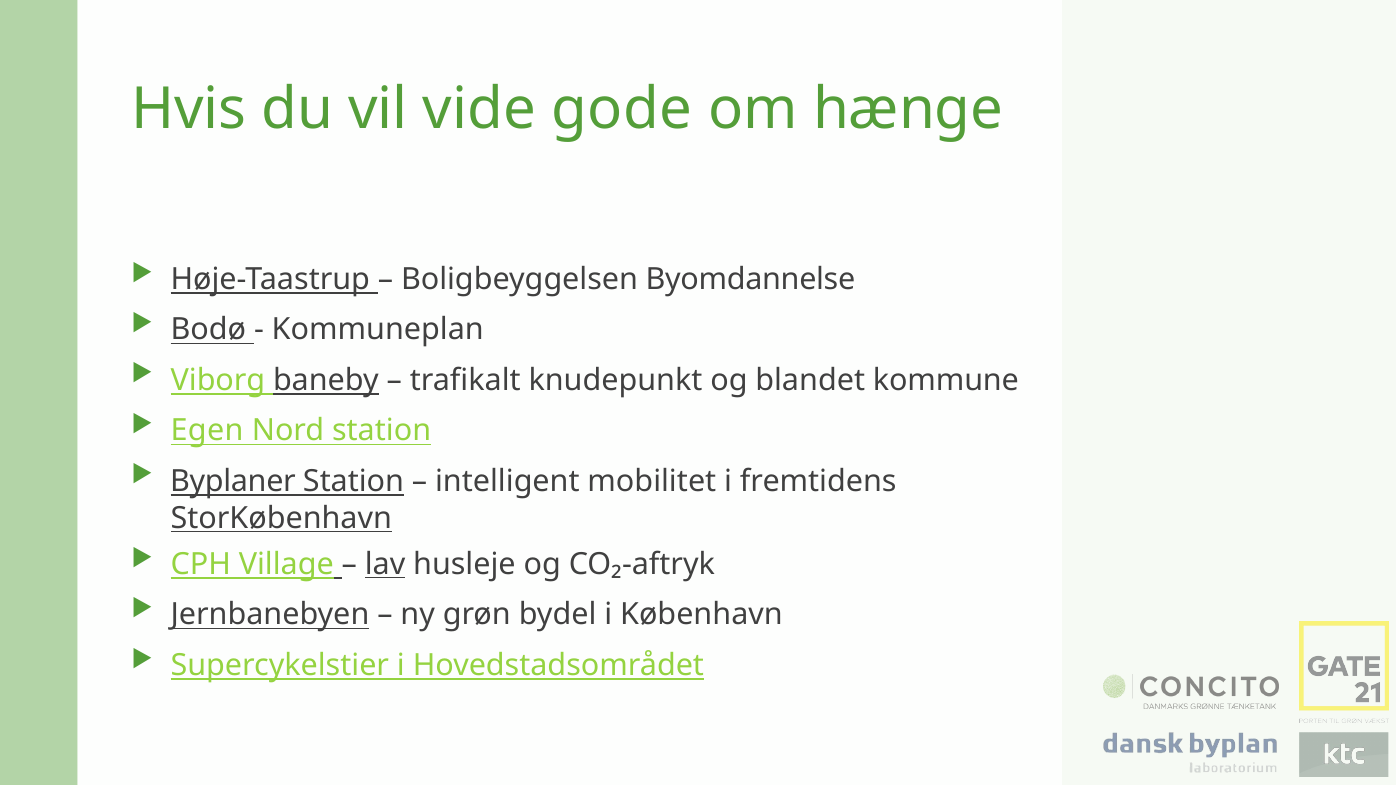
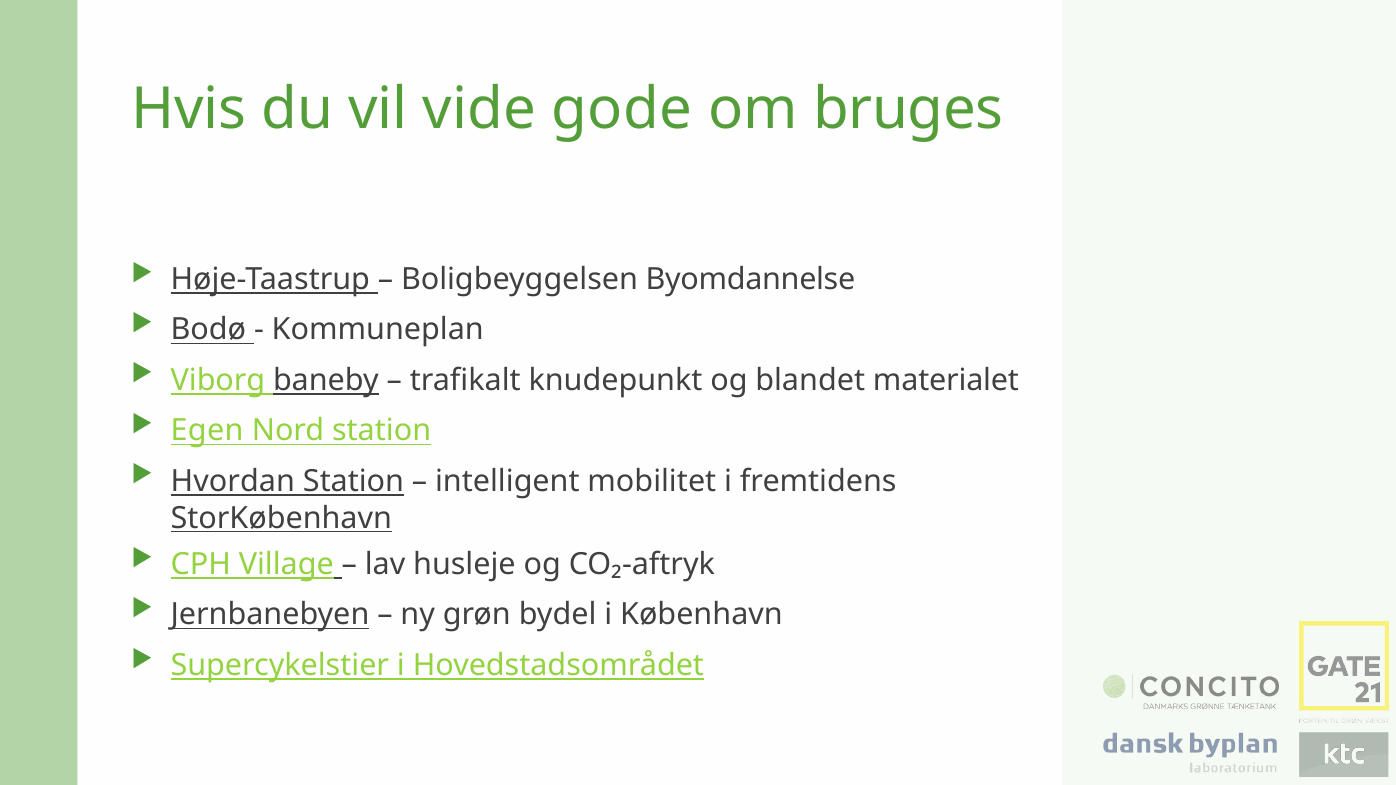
hænge: hænge -> bruges
kommune: kommune -> materialet
Byplaner: Byplaner -> Hvordan
lav underline: present -> none
